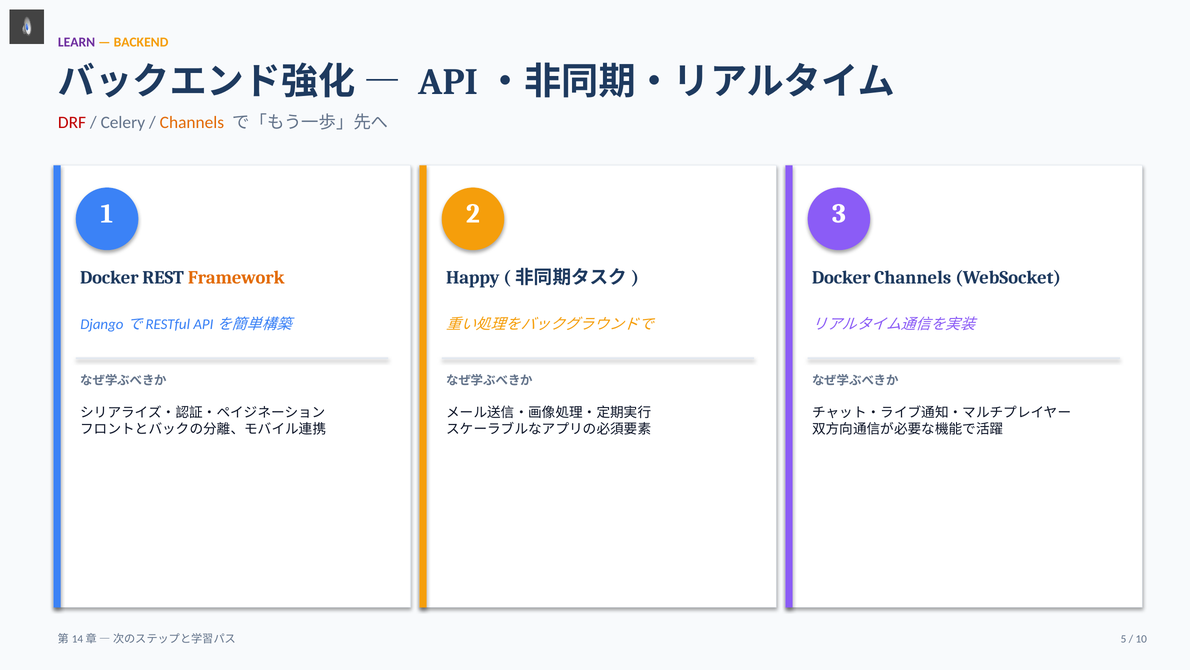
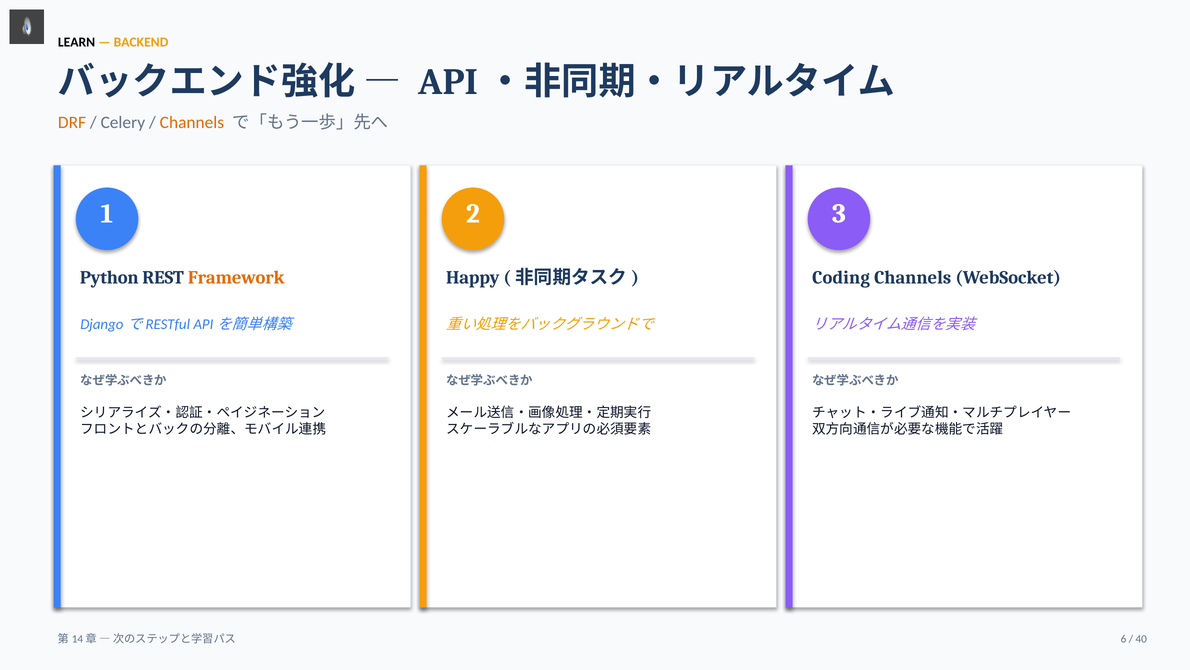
LEARN colour: purple -> black
DRF colour: red -> orange
Docker at (109, 278): Docker -> Python
Docker at (841, 278): Docker -> Coding
5: 5 -> 6
10: 10 -> 40
